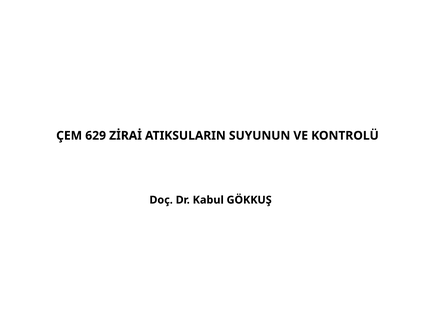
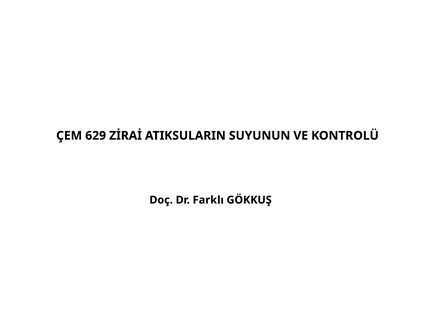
Kabul: Kabul -> Farklı
